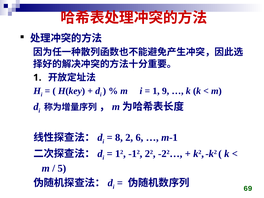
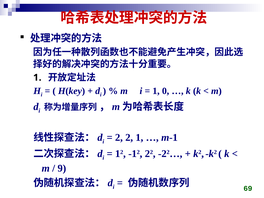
9: 9 -> 0
8 at (119, 138): 8 -> 2
2 6: 6 -> 1
5: 5 -> 9
